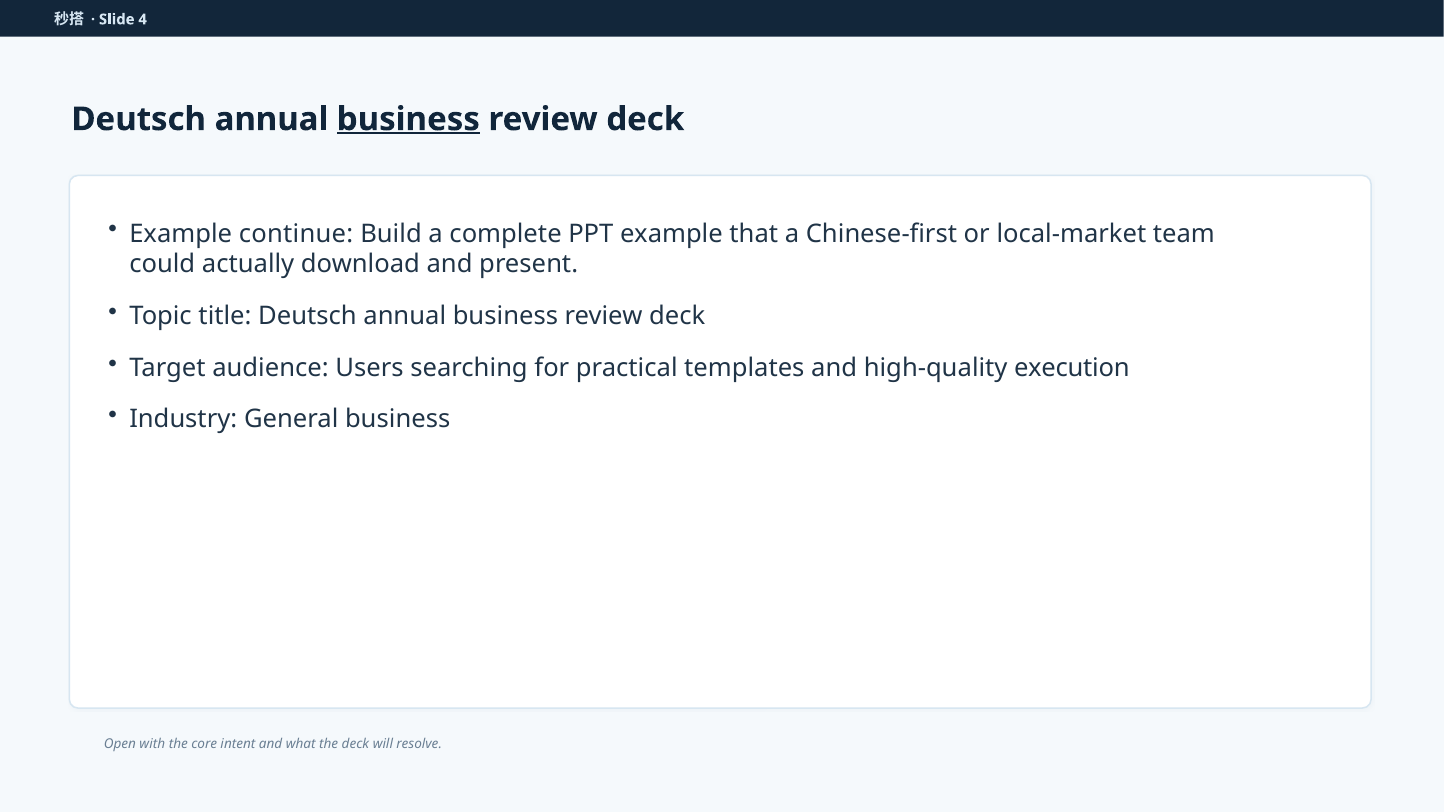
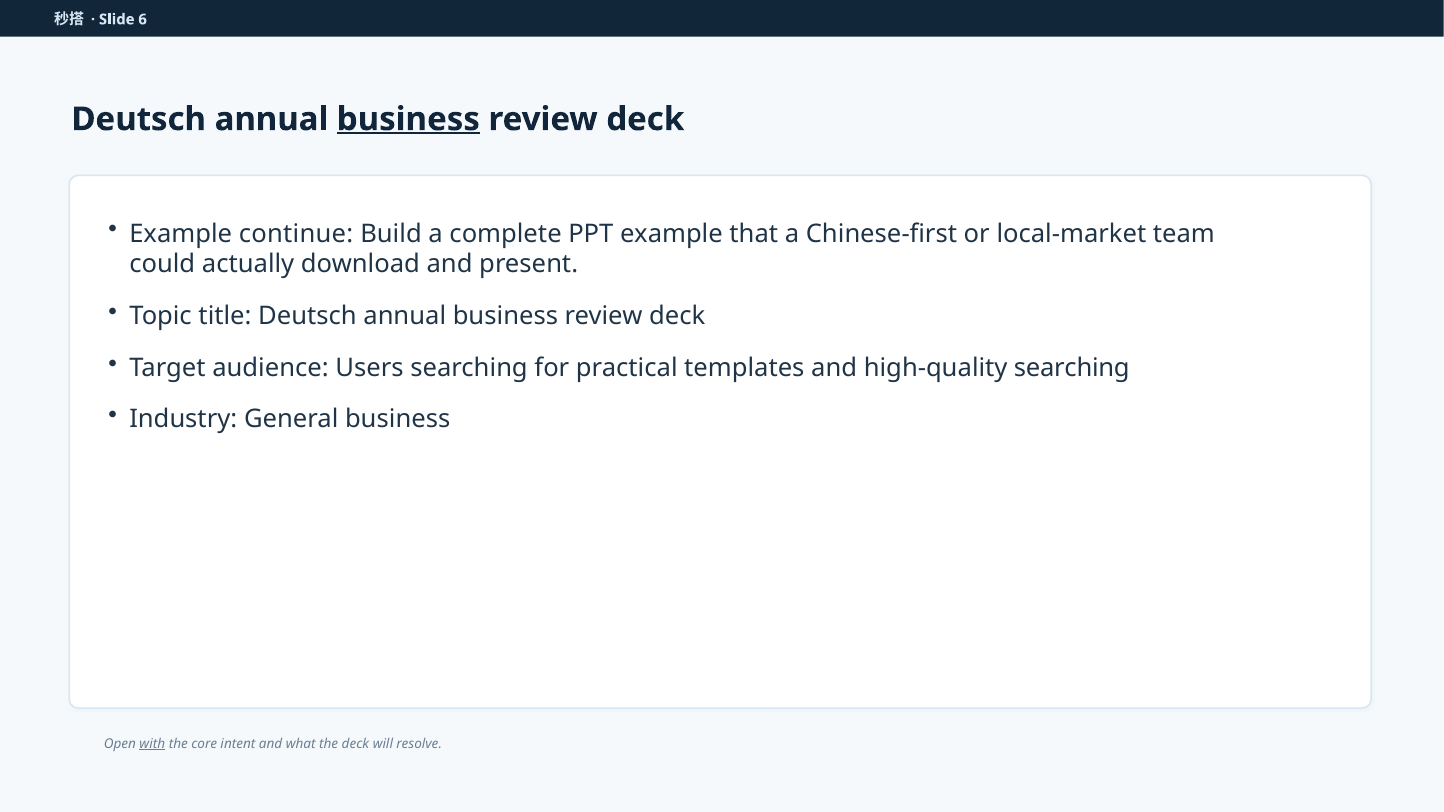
4: 4 -> 6
high-quality execution: execution -> searching
with underline: none -> present
